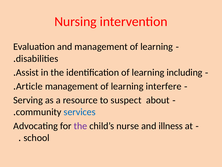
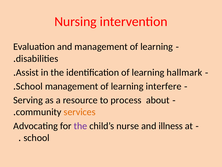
including: including -> hallmark
Article at (29, 86): Article -> School
suspect: suspect -> process
services colour: blue -> orange
